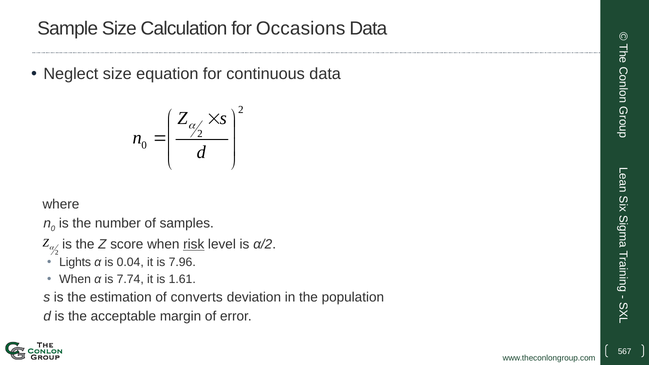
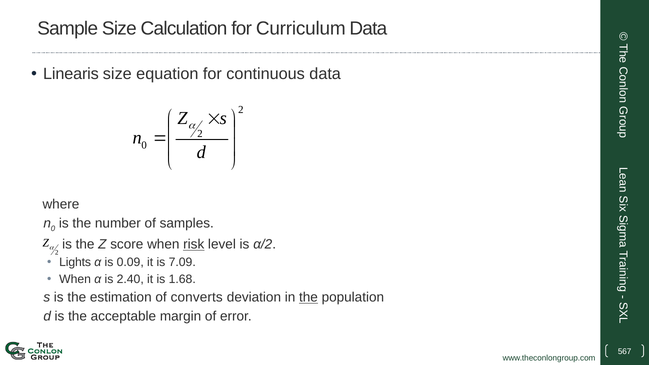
Occasions: Occasions -> Curriculum
Neglect: Neglect -> Linearis
0.04: 0.04 -> 0.09
7.96: 7.96 -> 7.09
7.74: 7.74 -> 2.40
1.61: 1.61 -> 1.68
the at (308, 297) underline: none -> present
